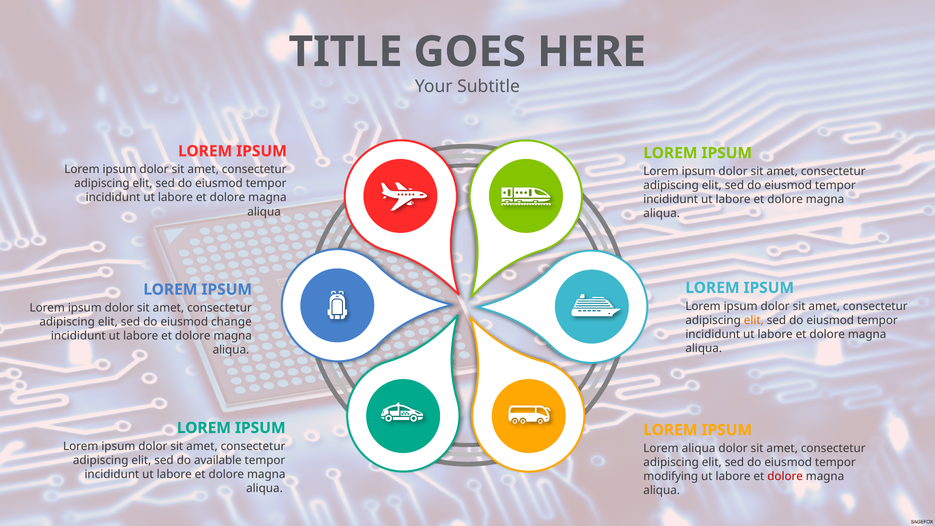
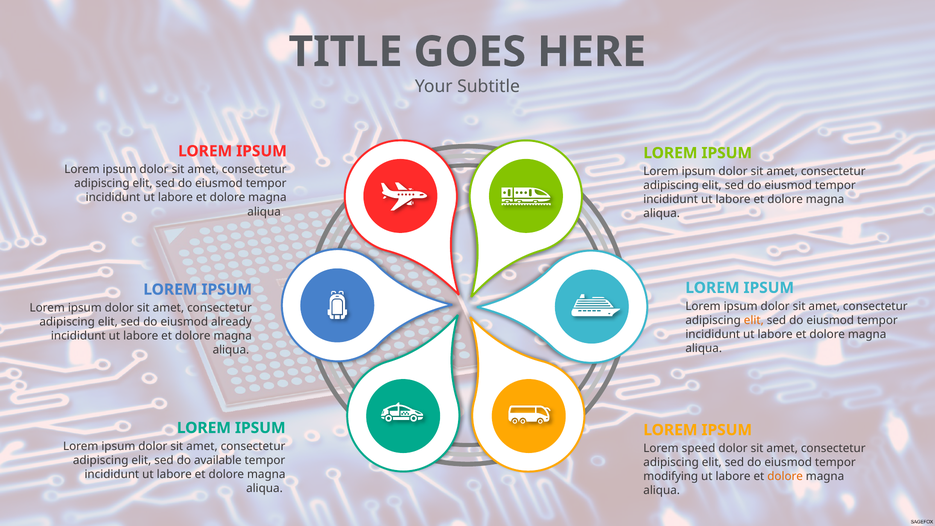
change: change -> already
Lorem aliqua: aliqua -> speed
dolore at (785, 476) colour: red -> orange
